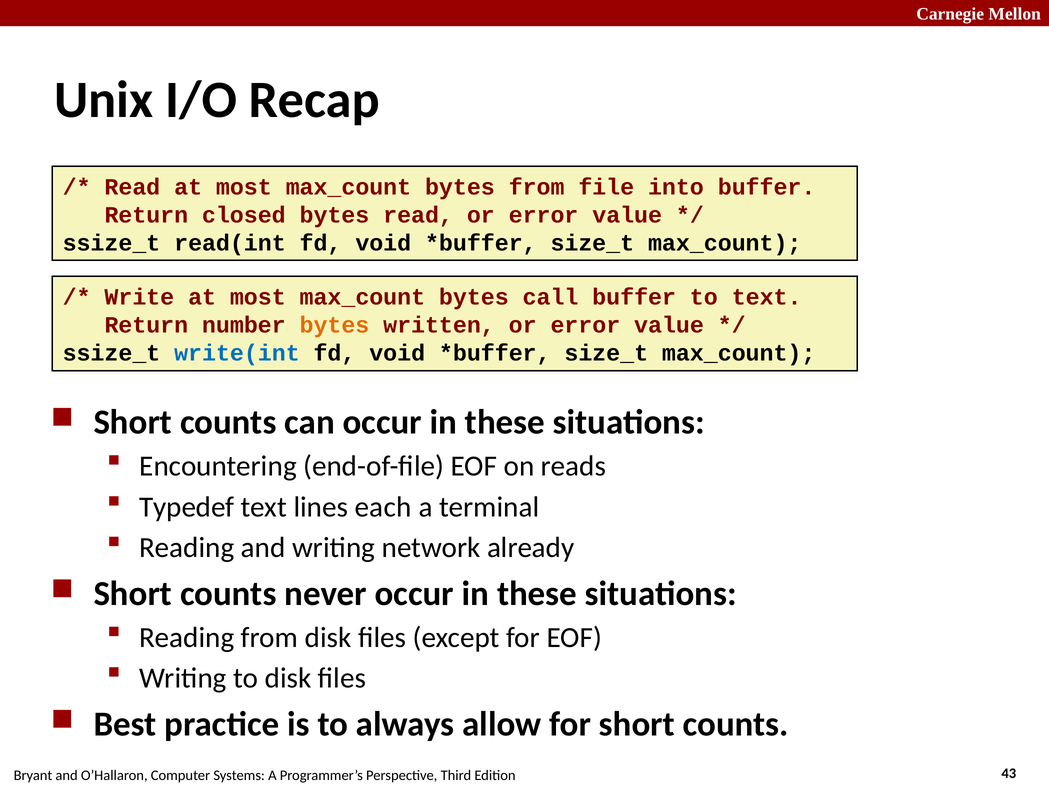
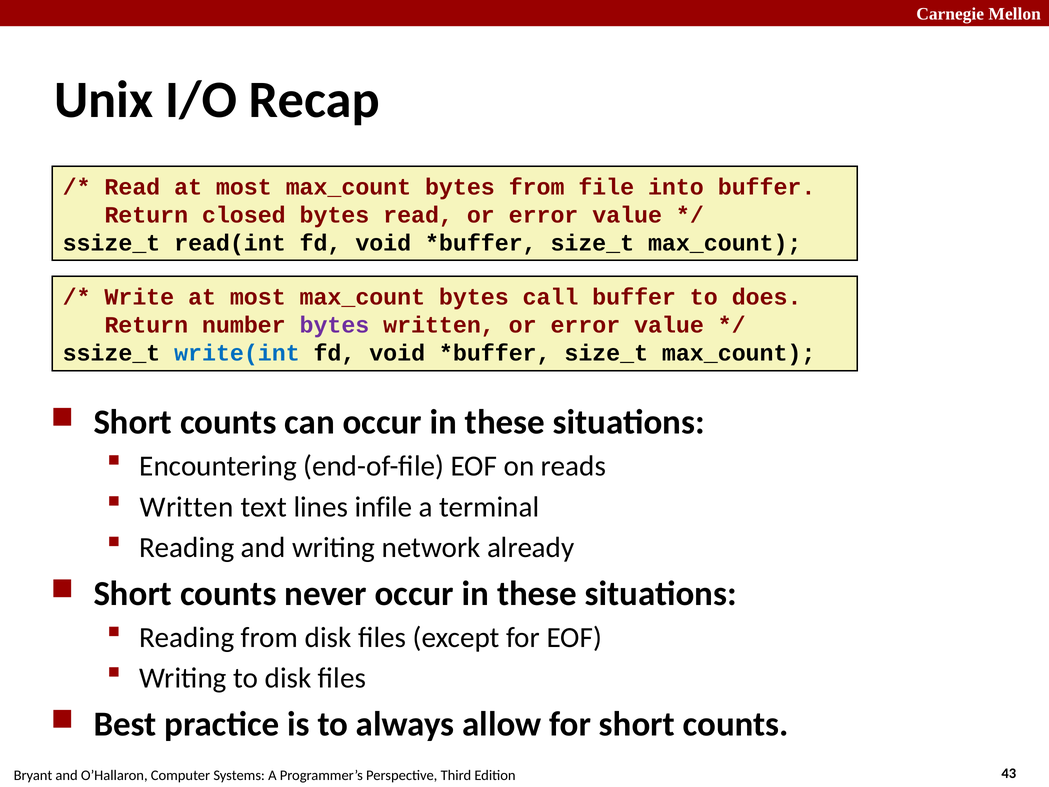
to text: text -> does
bytes at (334, 325) colour: orange -> purple
Typedef at (187, 507): Typedef -> Written
each: each -> infile
